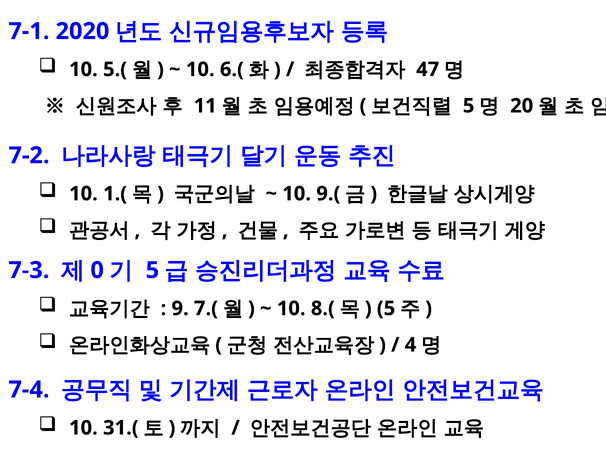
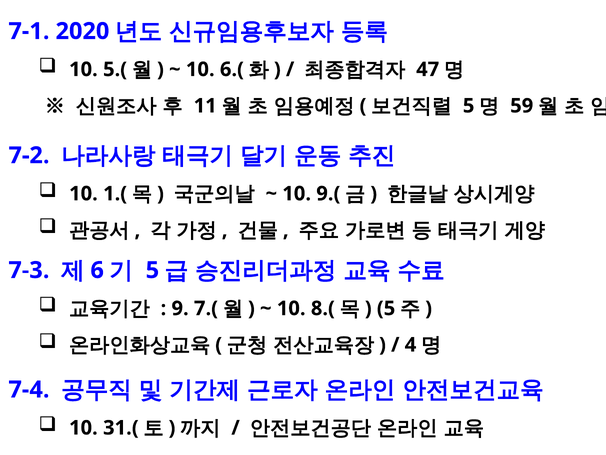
20: 20 -> 59
0: 0 -> 6
